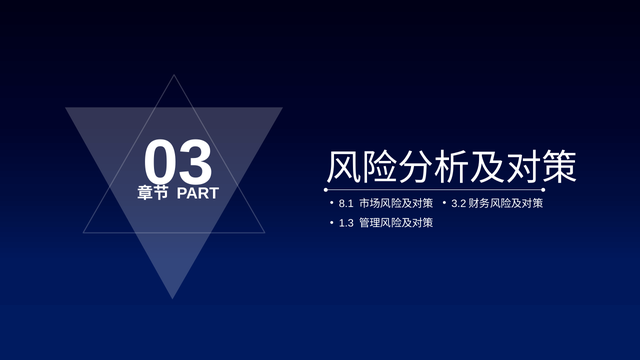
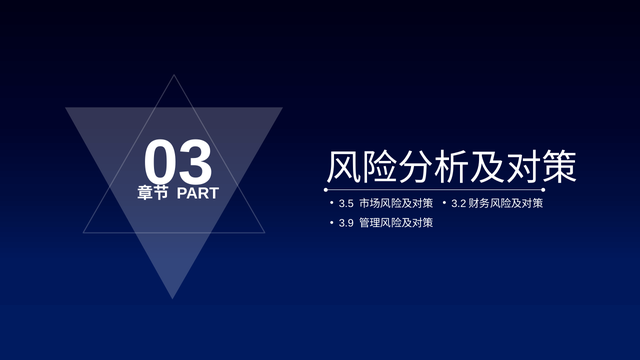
8.1: 8.1 -> 3.5
1.3: 1.3 -> 3.9
